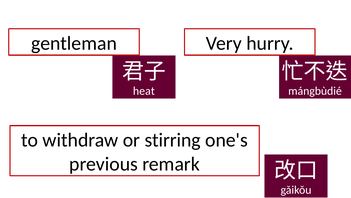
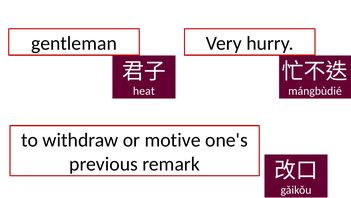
stirring: stirring -> motive
